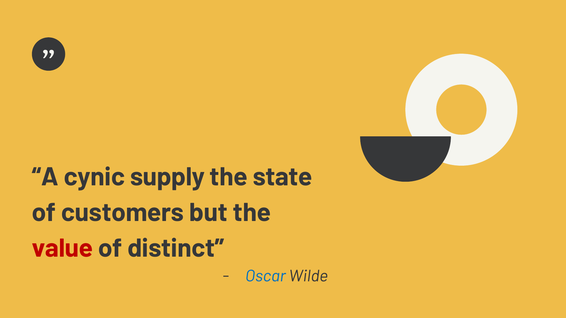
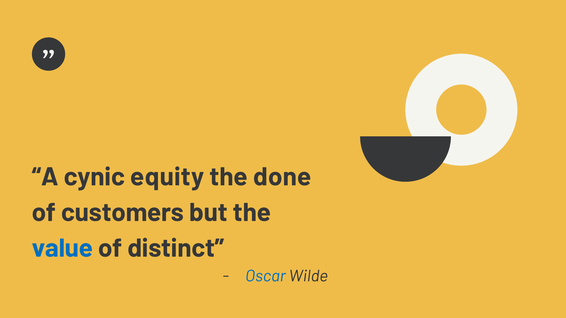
supply: supply -> equity
state: state -> done
value colour: red -> blue
